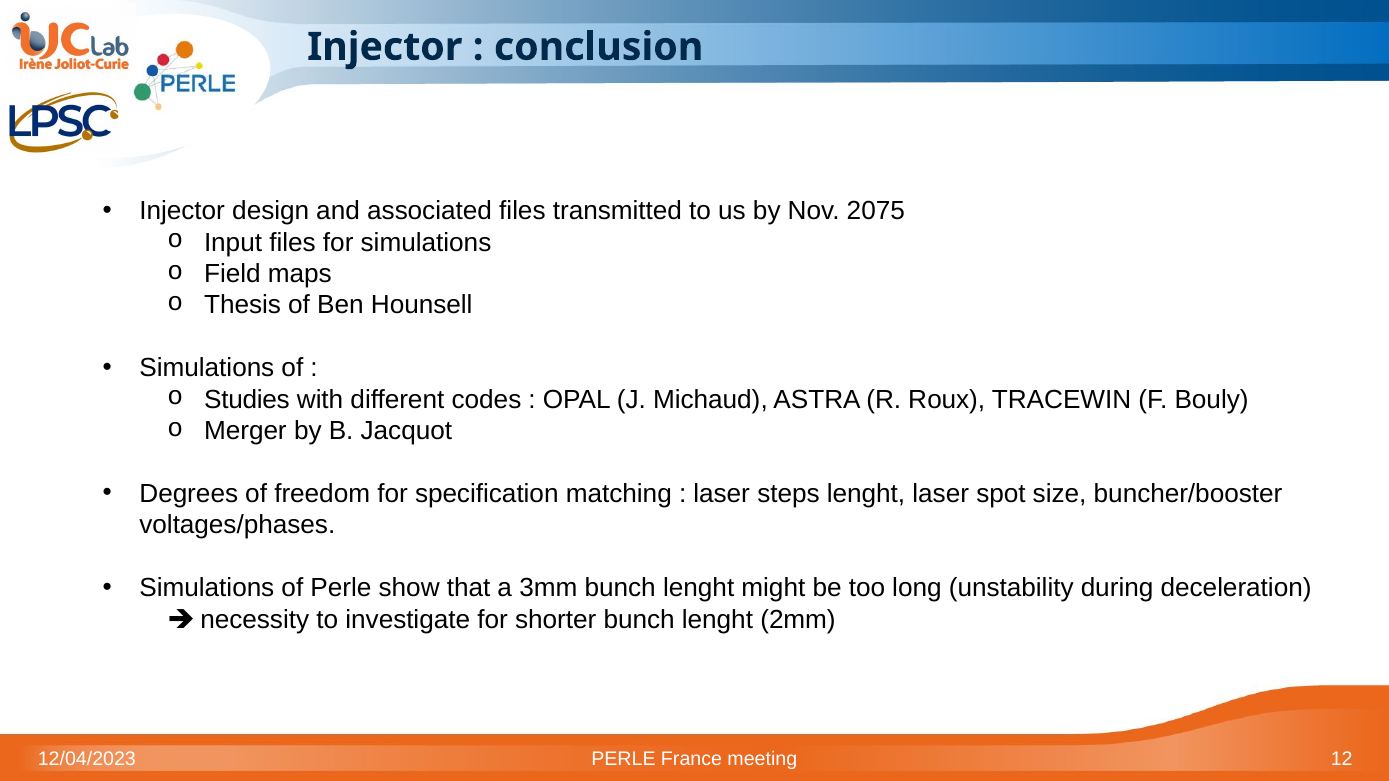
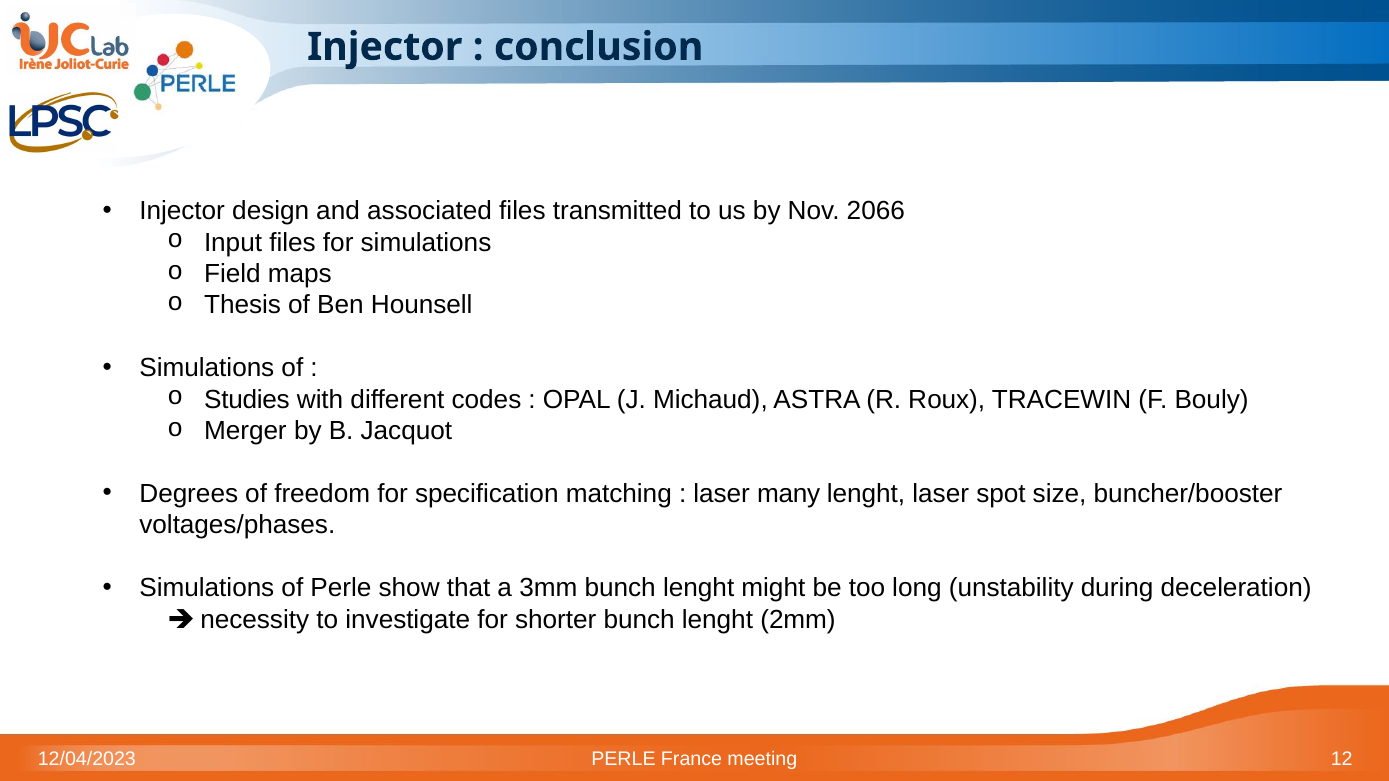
2075: 2075 -> 2066
steps: steps -> many
